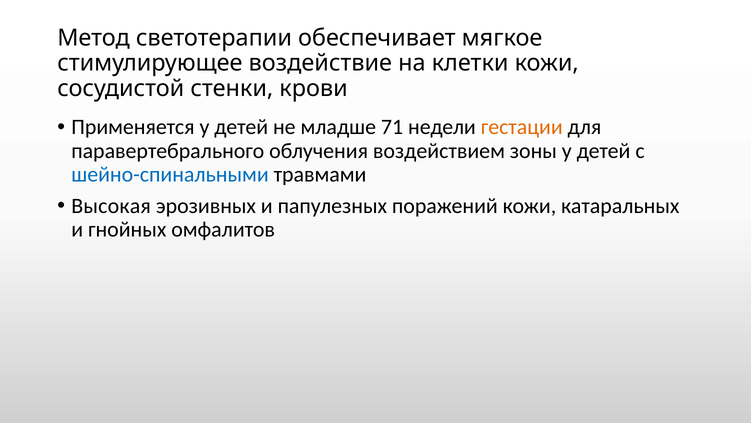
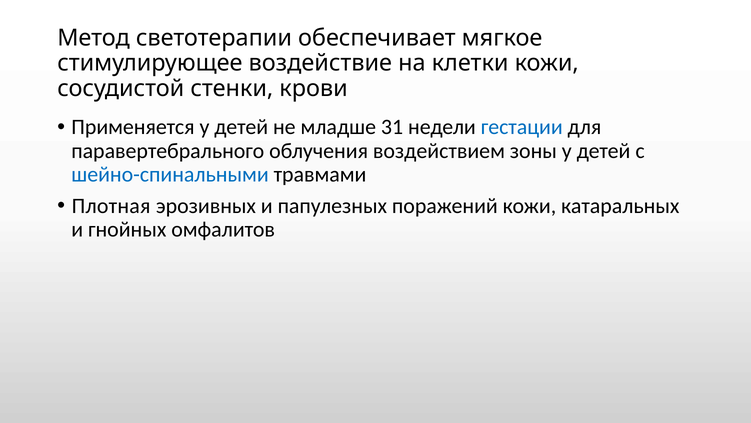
71: 71 -> 31
гестации colour: orange -> blue
Высокая: Высокая -> Плотная
